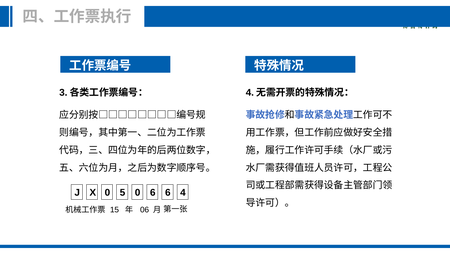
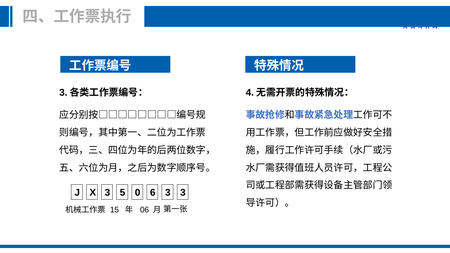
X 0: 0 -> 3
0 6: 6 -> 3
5 4: 4 -> 3
